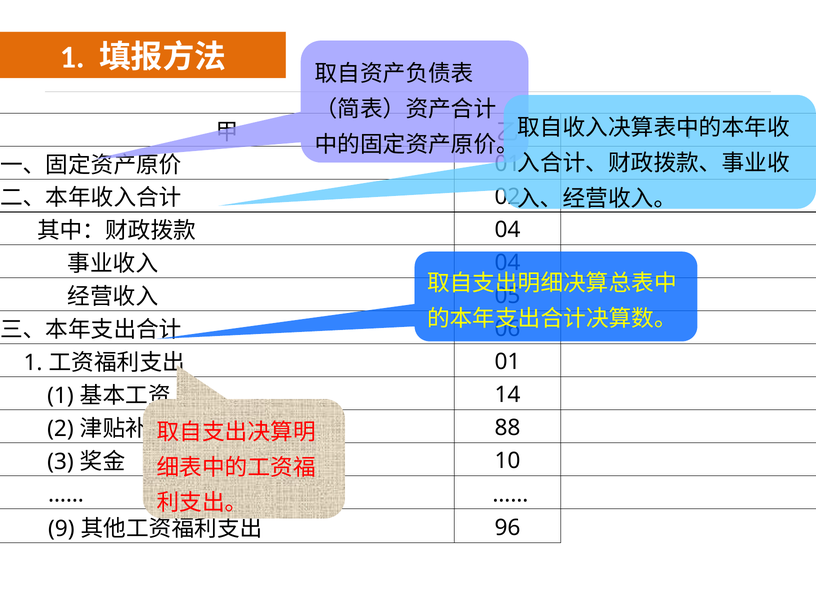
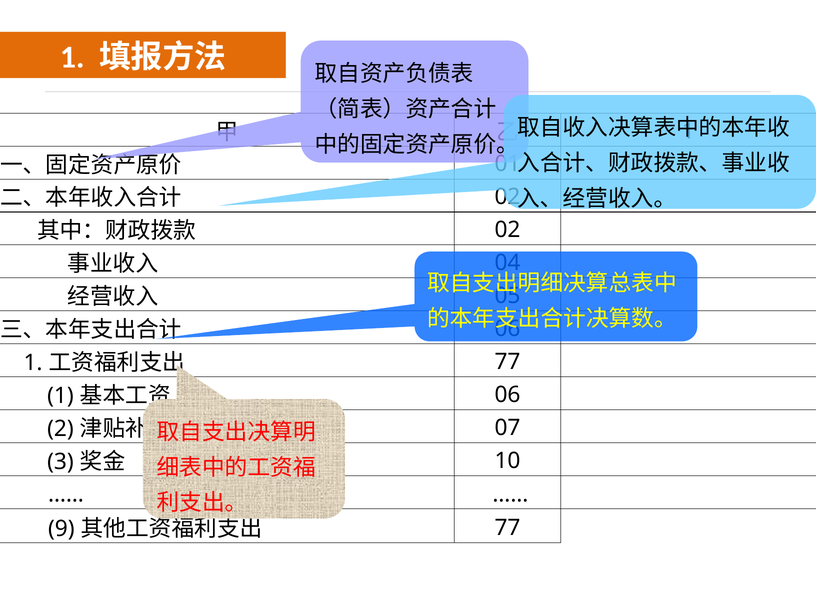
04 at (507, 230): 04 -> 02
01 at (507, 362): 01 -> 77
14 at (507, 395): 14 -> 06
88: 88 -> 07
96 at (507, 528): 96 -> 77
